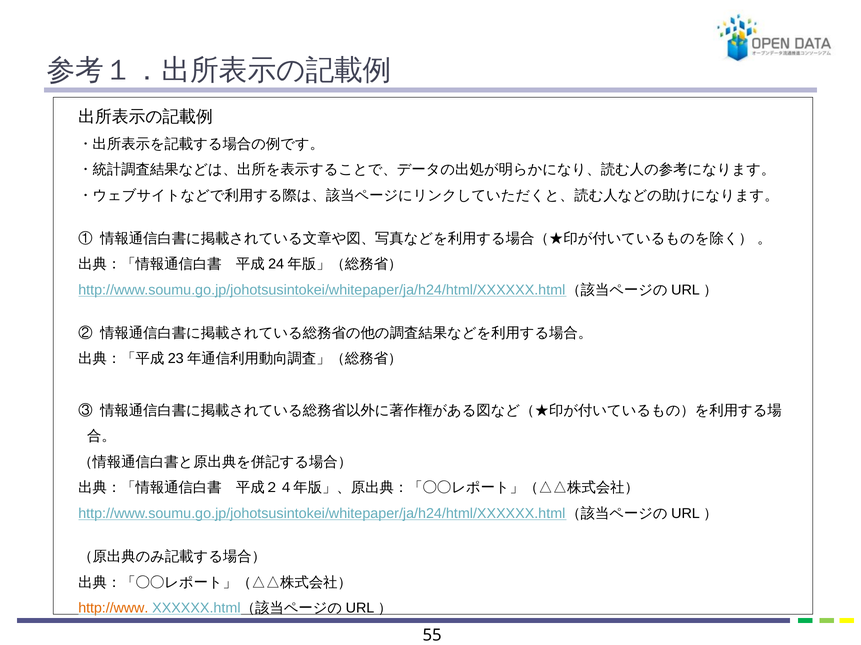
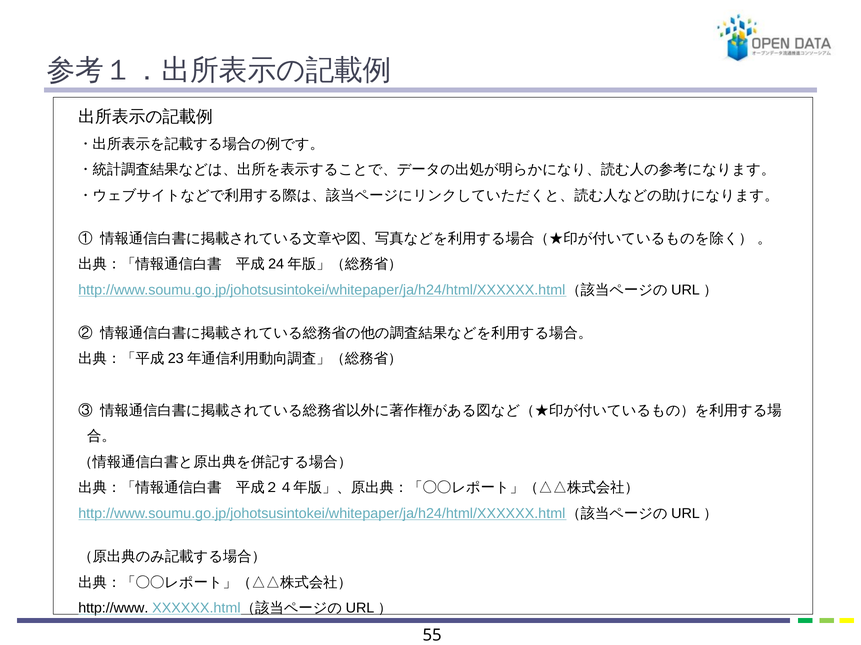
http://www colour: orange -> black
